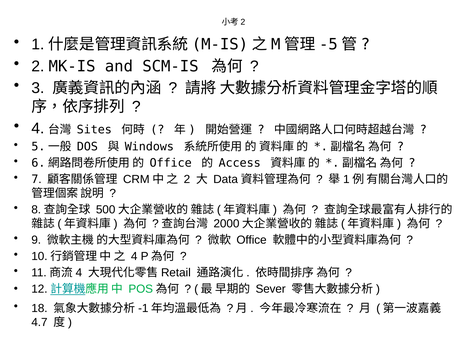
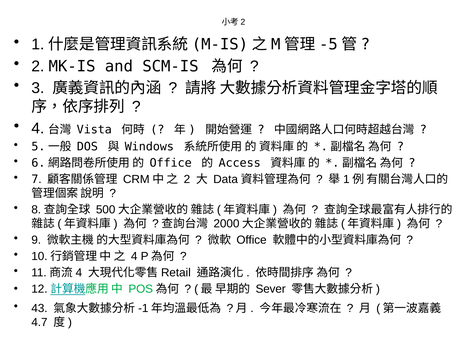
Sites: Sites -> Vista
18: 18 -> 43
